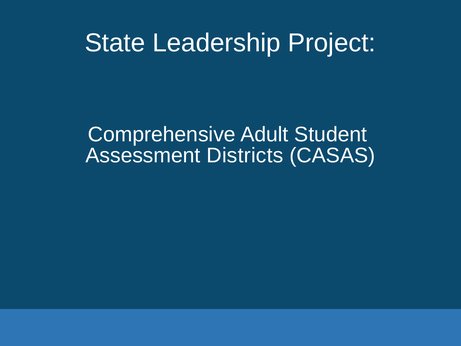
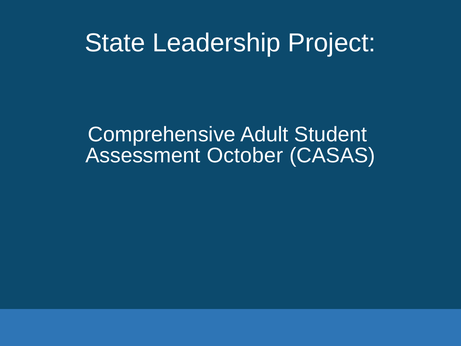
Districts: Districts -> October
